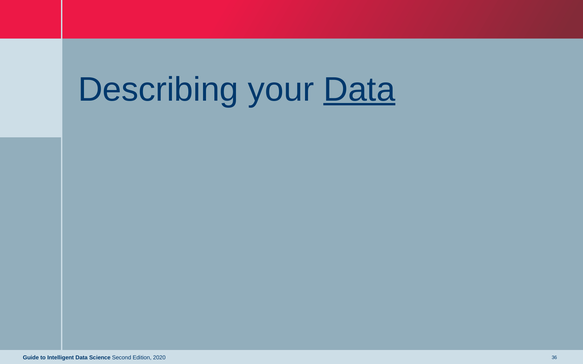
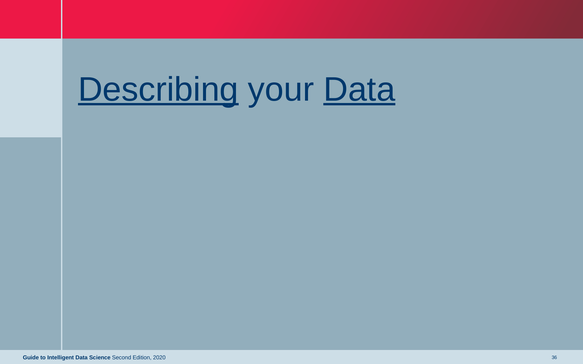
Describing underline: none -> present
